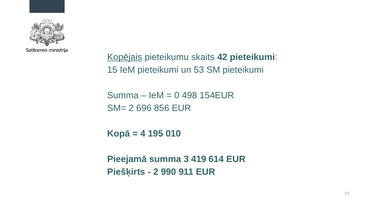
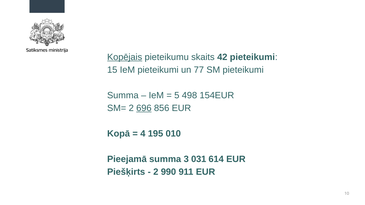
53: 53 -> 77
0: 0 -> 5
696 underline: none -> present
419: 419 -> 031
